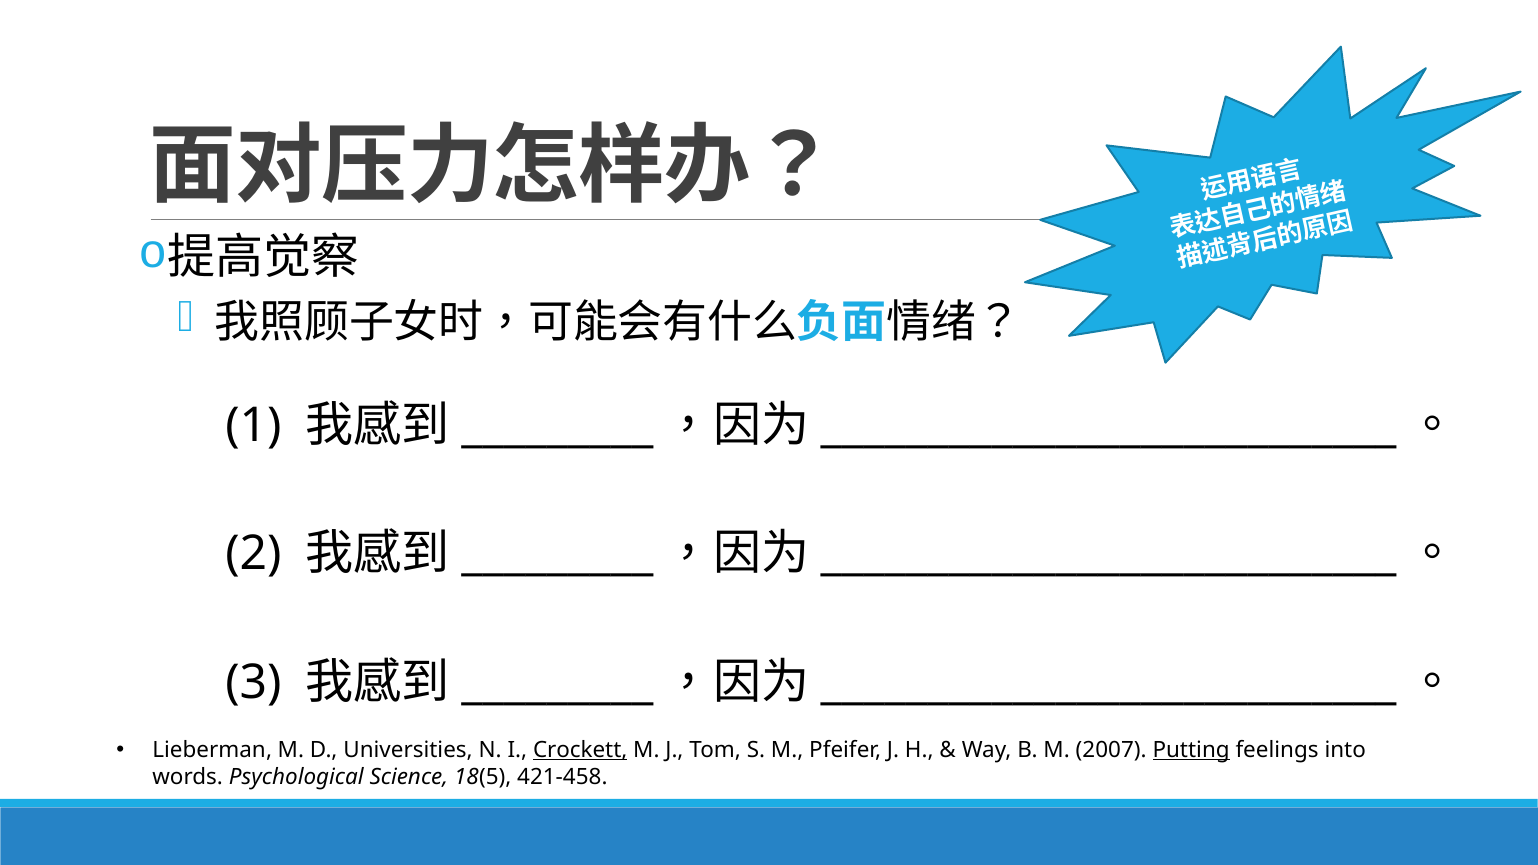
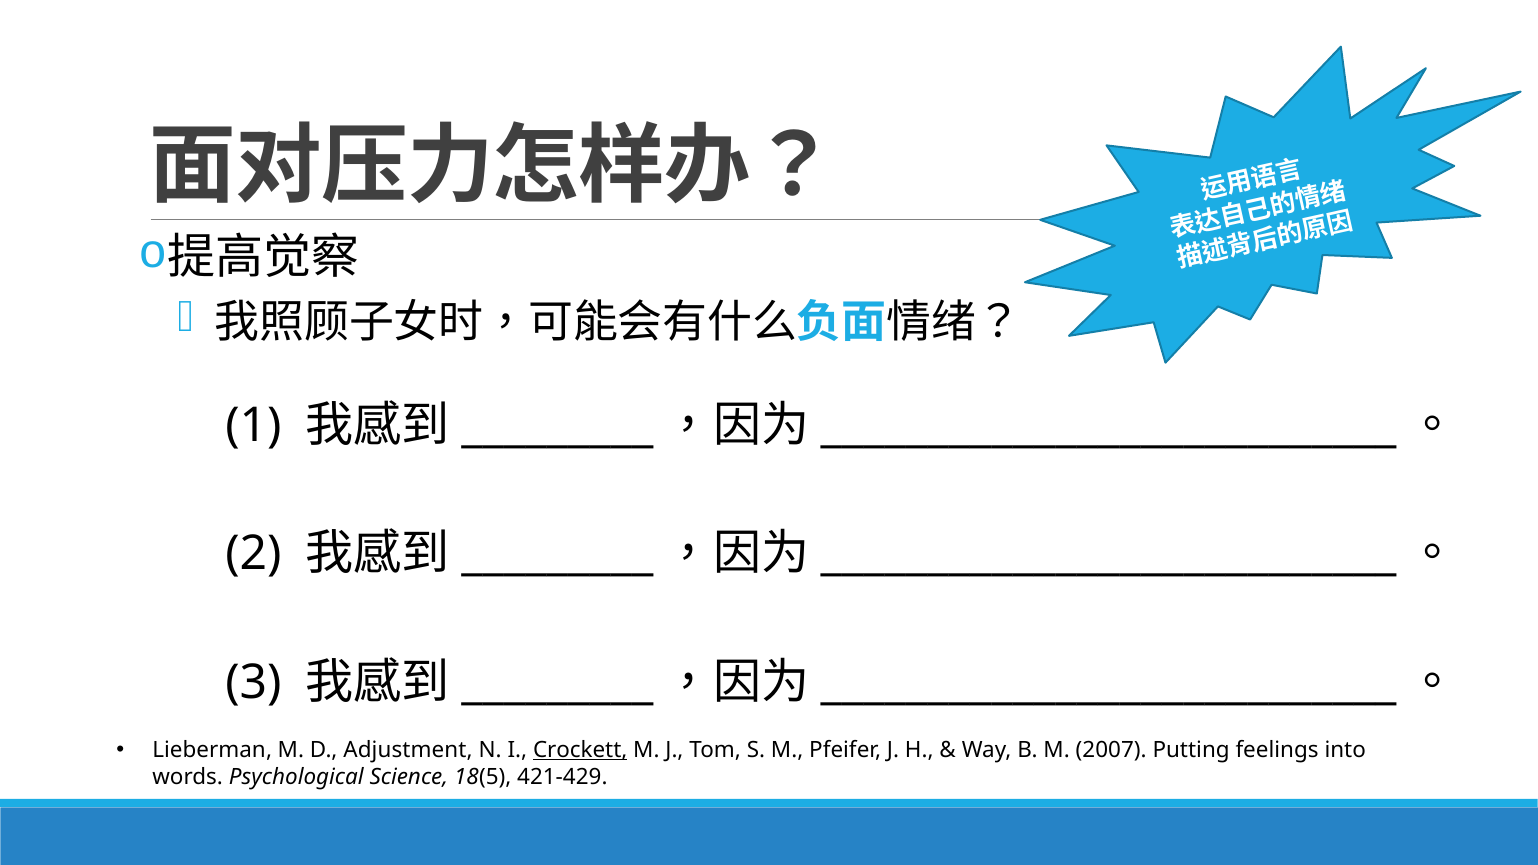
Universities: Universities -> Adjustment
Putting underline: present -> none
421-458: 421-458 -> 421-429
